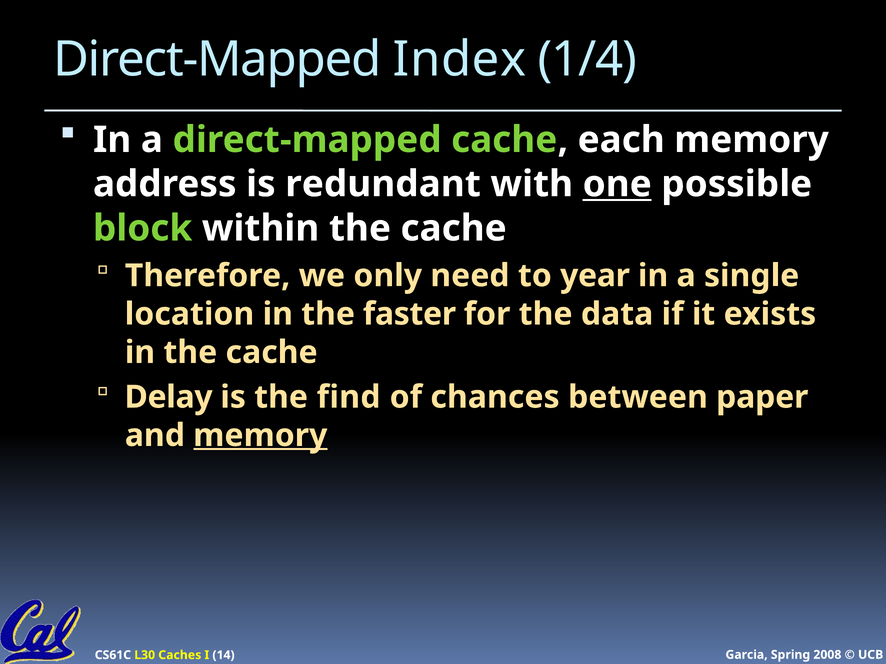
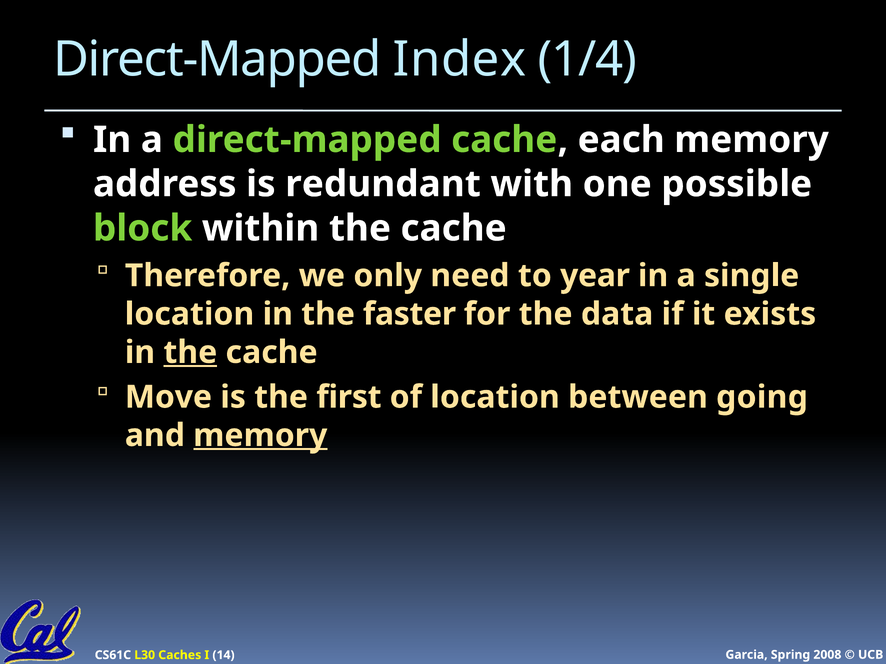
one underline: present -> none
the at (190, 353) underline: none -> present
Delay: Delay -> Move
find: find -> first
of chances: chances -> location
paper: paper -> going
